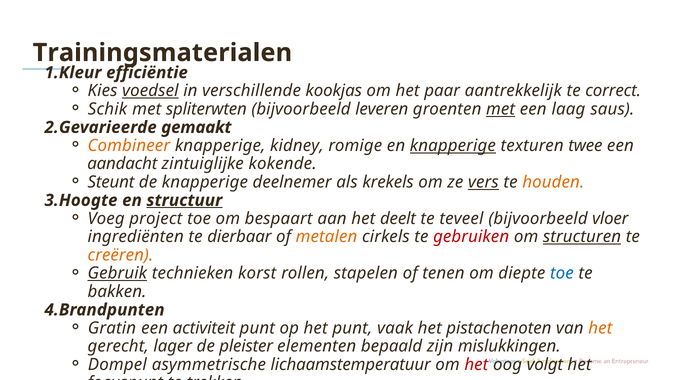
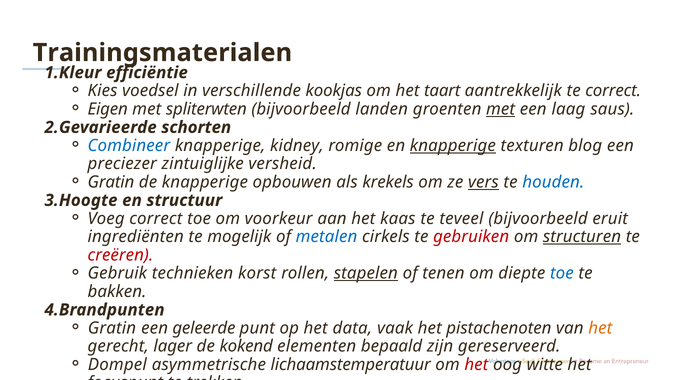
voedsel underline: present -> none
paar: paar -> taart
Schik: Schik -> Eigen
leveren: leveren -> landen
gemaakt: gemaakt -> schorten
Combineer colour: orange -> blue
twee: twee -> blog
aandacht: aandacht -> preciezer
kokende: kokende -> versheid
Steunt at (111, 182): Steunt -> Gratin
deelnemer: deelnemer -> opbouwen
houden colour: orange -> blue
structuur underline: present -> none
Voeg project: project -> correct
bespaart: bespaart -> voorkeur
deelt: deelt -> kaas
vloer: vloer -> eruit
dierbaar: dierbaar -> mogelijk
metalen colour: orange -> blue
creëren colour: orange -> red
Gebruik underline: present -> none
stapelen underline: none -> present
activiteit: activiteit -> geleerde
het punt: punt -> data
pleister: pleister -> kokend
mislukkingen: mislukkingen -> gereserveerd
volgt: volgt -> witte
